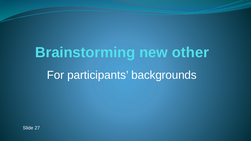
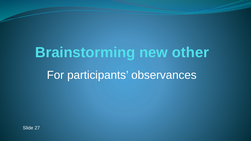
backgrounds: backgrounds -> observances
